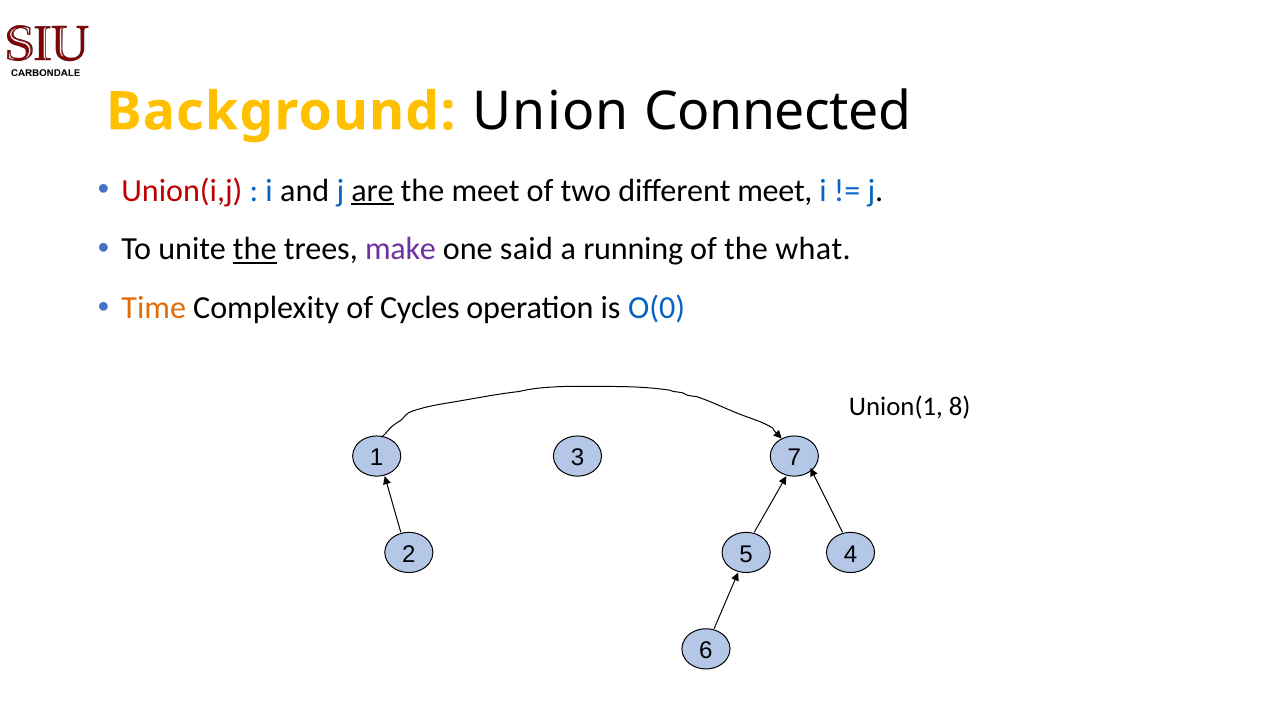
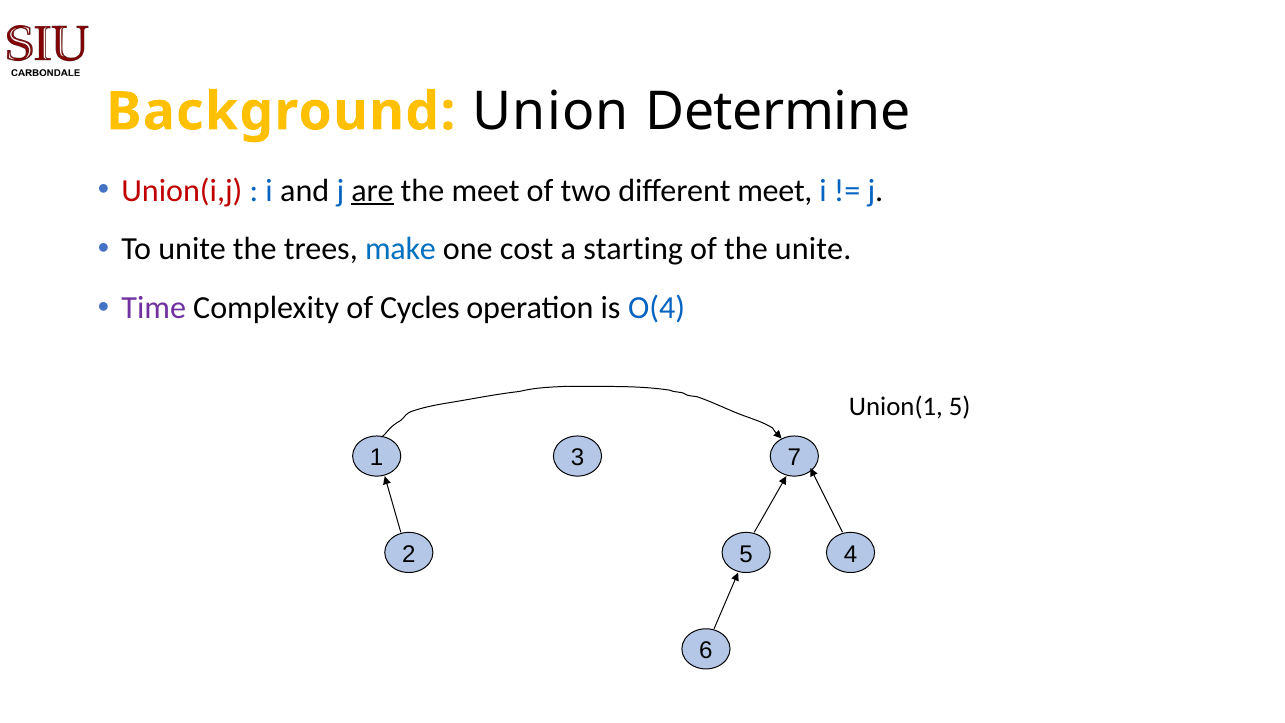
Connected: Connected -> Determine
the at (255, 249) underline: present -> none
make colour: purple -> blue
said: said -> cost
running: running -> starting
the what: what -> unite
Time colour: orange -> purple
O(0: O(0 -> O(4
Union(1 8: 8 -> 5
